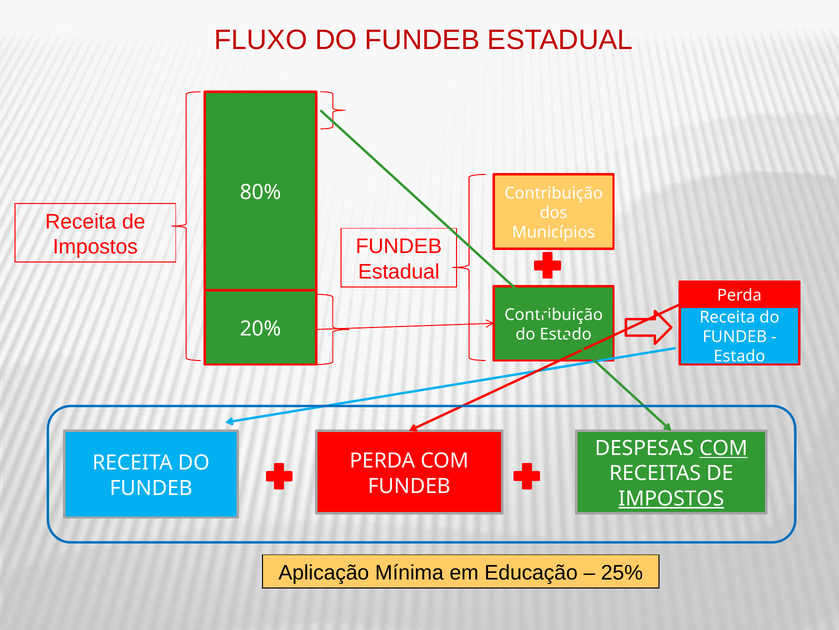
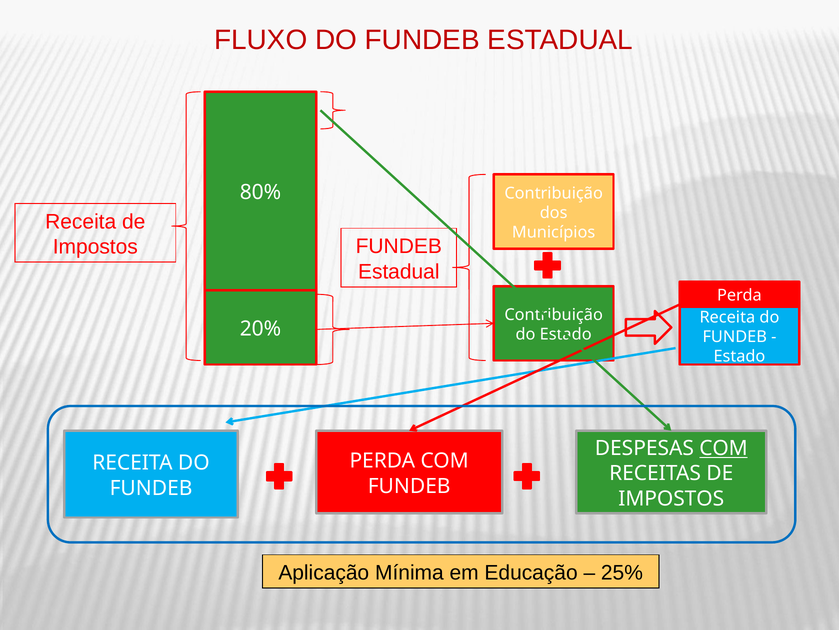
IMPOSTOS at (671, 498) underline: present -> none
